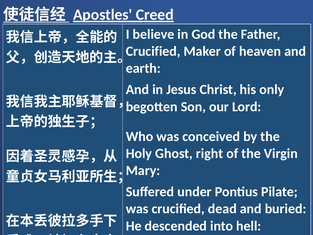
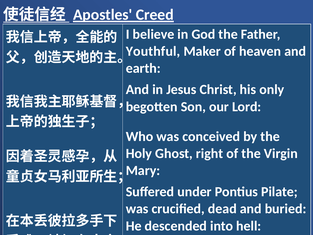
Crucified at (153, 51): Crucified -> Youthful
